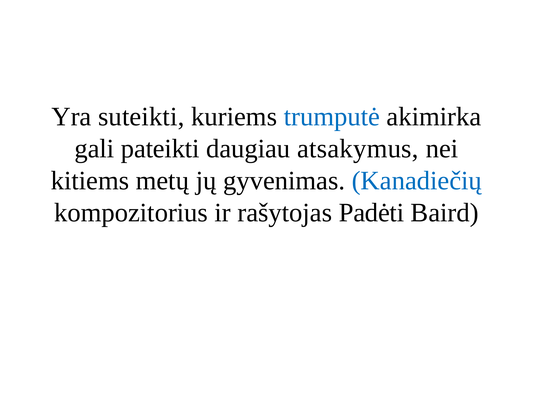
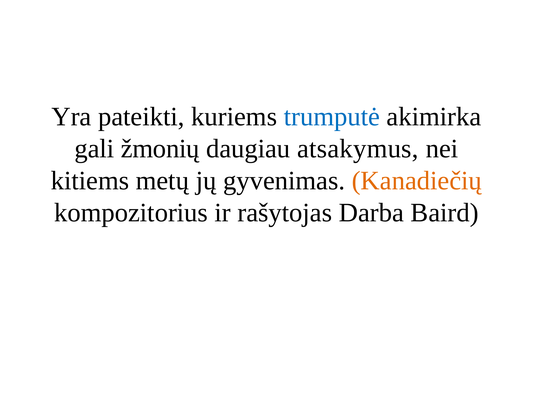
suteikti: suteikti -> pateikti
pateikti: pateikti -> žmonių
Kanadiečių colour: blue -> orange
Padėti: Padėti -> Darba
